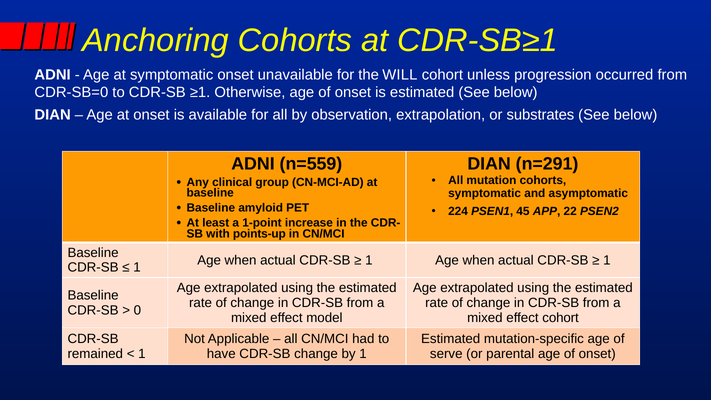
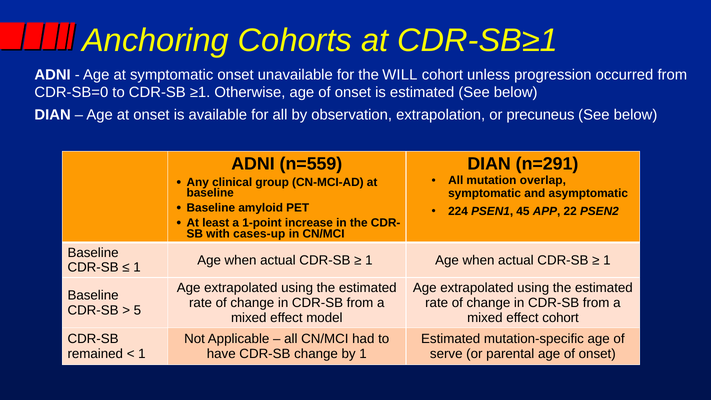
substrates: substrates -> precuneus
mutation cohorts: cohorts -> overlap
points-up: points-up -> cases-up
0: 0 -> 5
